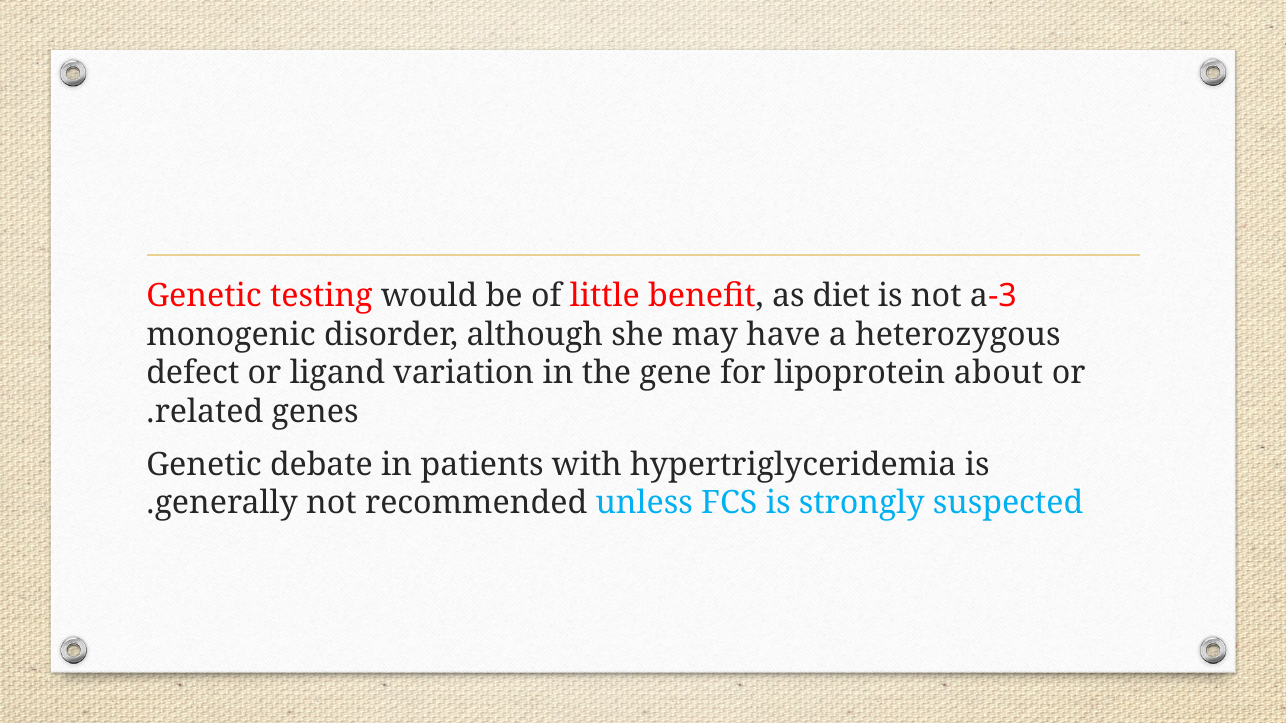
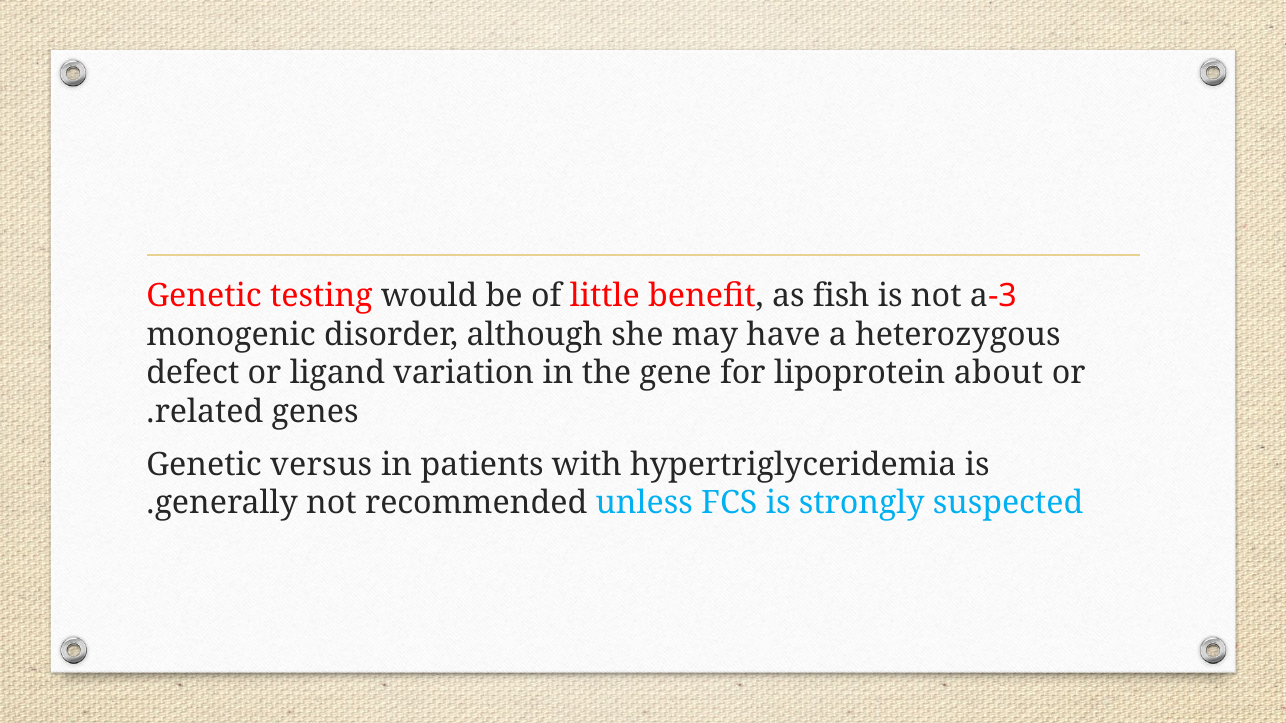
diet: diet -> fish
debate: debate -> versus
